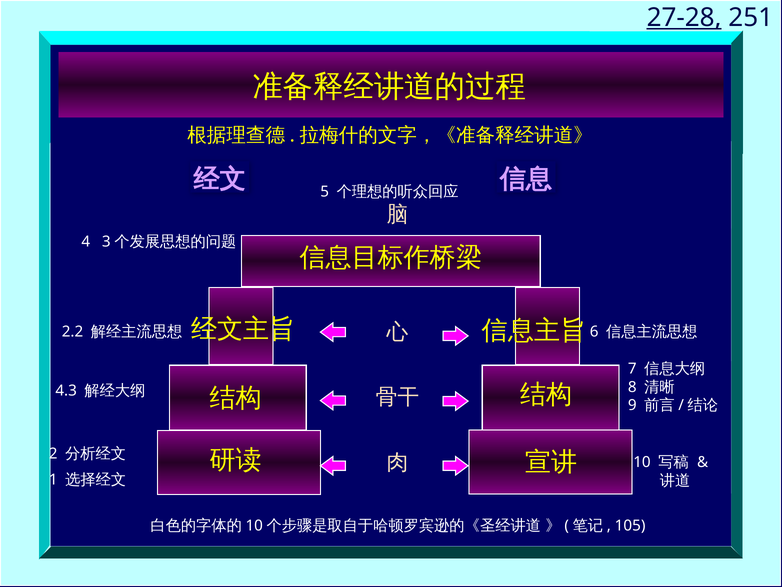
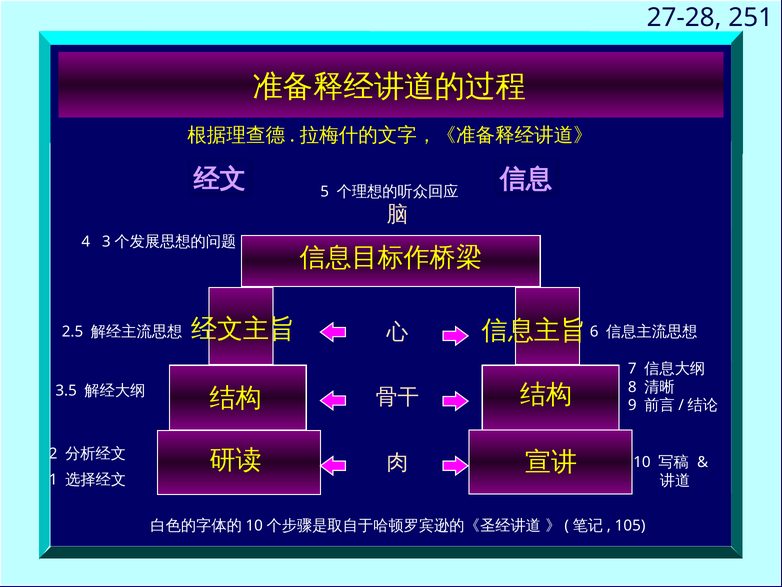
27-28 underline: present -> none
2.2: 2.2 -> 2.5
4.3: 4.3 -> 3.5
